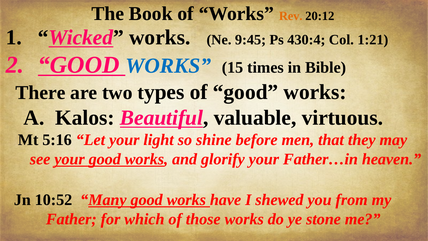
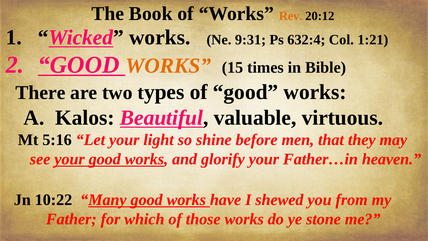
9:45: 9:45 -> 9:31
430:4: 430:4 -> 632:4
WORKS at (168, 66) colour: blue -> orange
10:52: 10:52 -> 10:22
